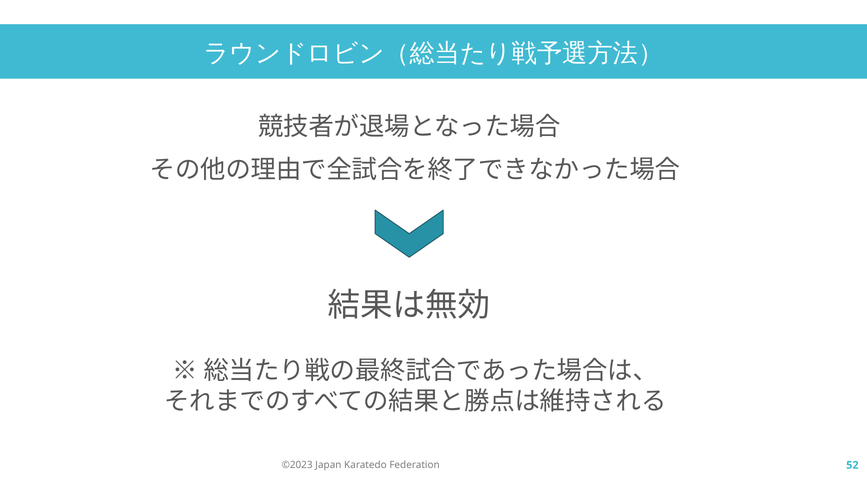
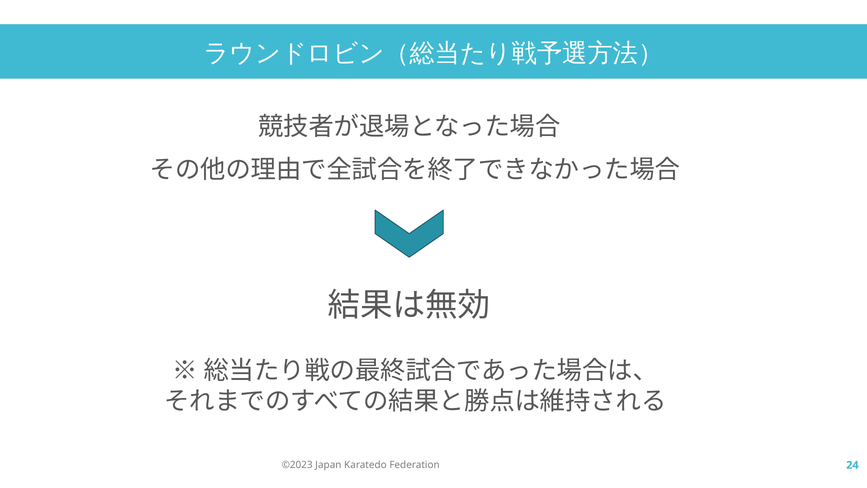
52: 52 -> 24
